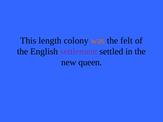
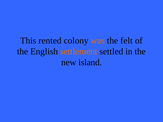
length: length -> rented
settlement colour: purple -> orange
queen: queen -> island
